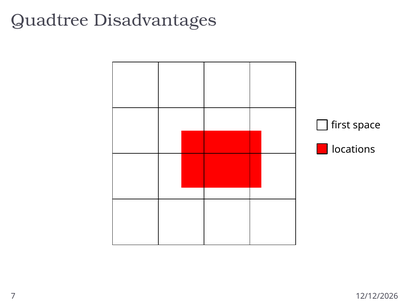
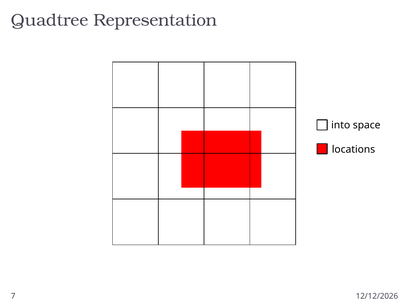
Disadvantages: Disadvantages -> Representation
first: first -> into
